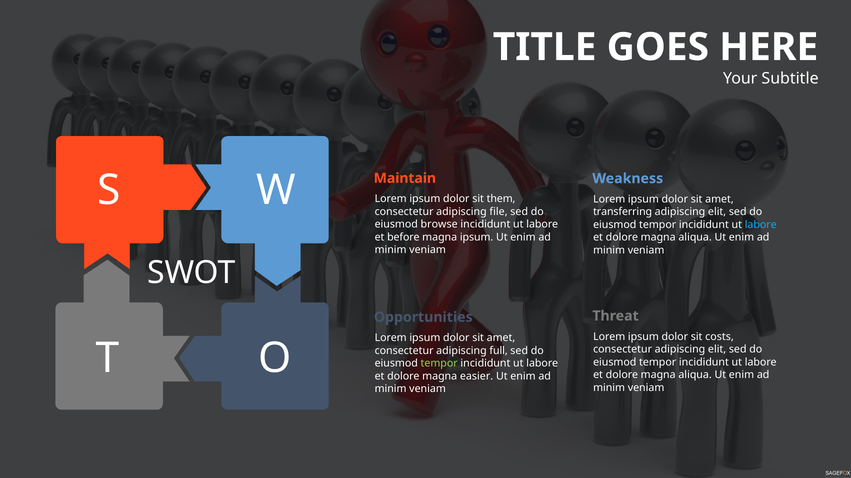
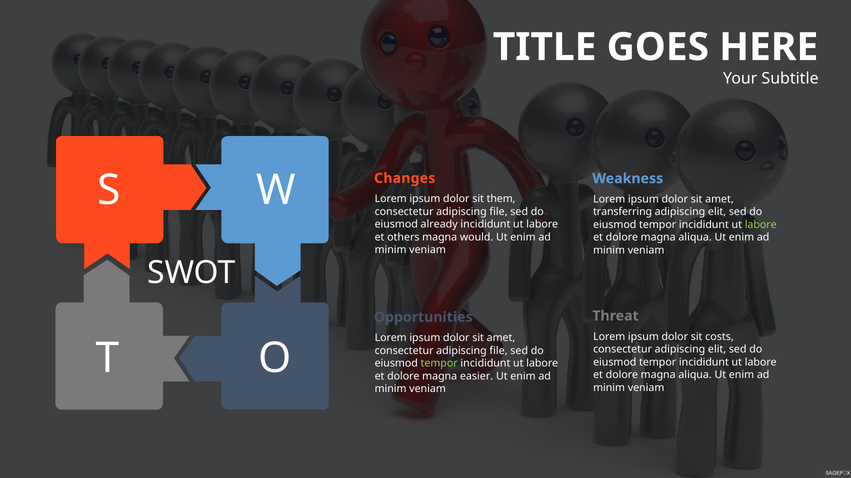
Maintain: Maintain -> Changes
browse: browse -> already
labore at (761, 225) colour: light blue -> light green
before: before -> others
magna ipsum: ipsum -> would
full at (499, 351): full -> file
